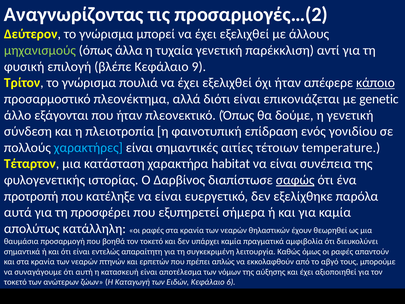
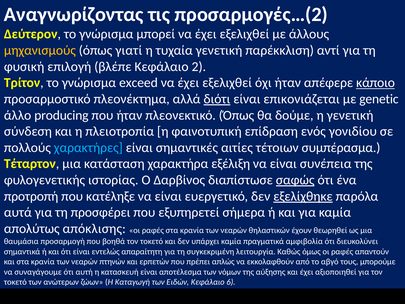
μηχανισμούς colour: light green -> yellow
άλλα: άλλα -> γιατί
9: 9 -> 2
πουλιά: πουλιά -> exceed
διότι underline: none -> present
εξάγονται: εξάγονται -> producing
temperature: temperature -> συμπέρασμα
habitat: habitat -> εξέλιξη
εξελίχθηκε underline: none -> present
κατάλληλη: κατάλληλη -> απόκλισης
